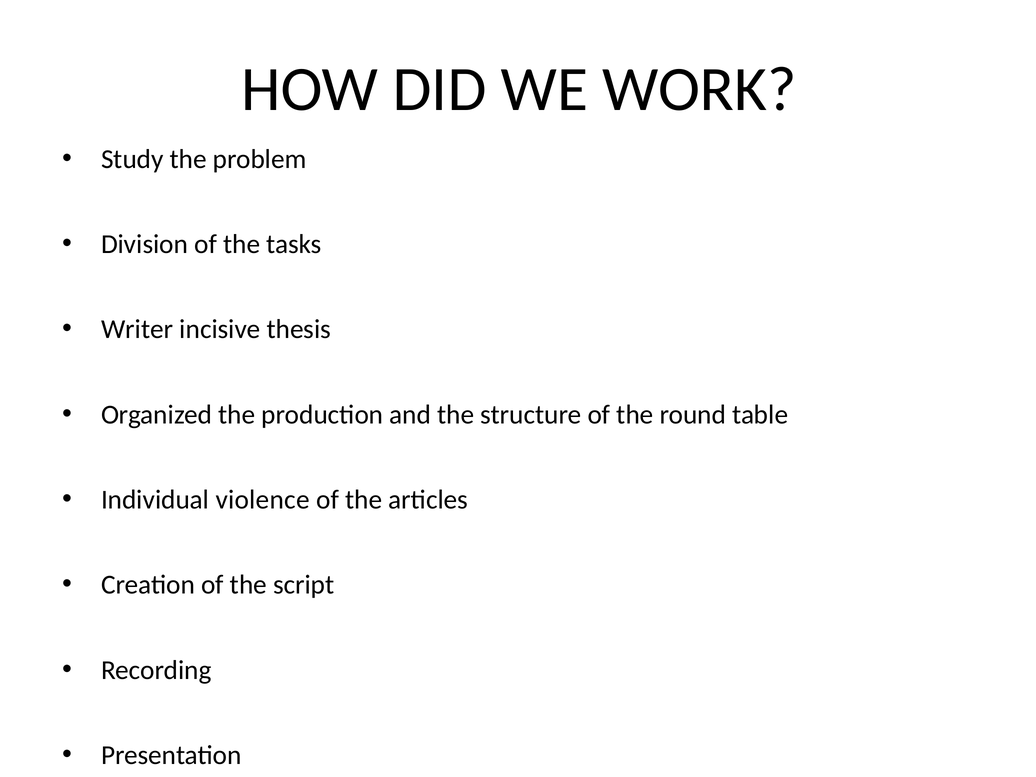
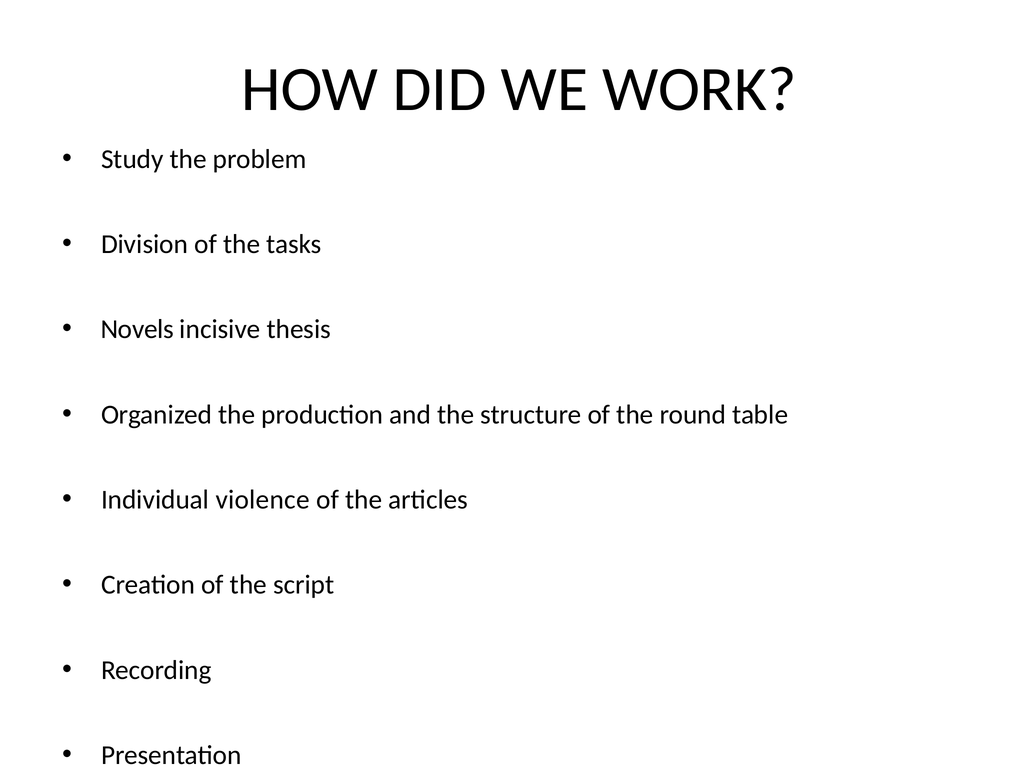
Writer: Writer -> Novels
